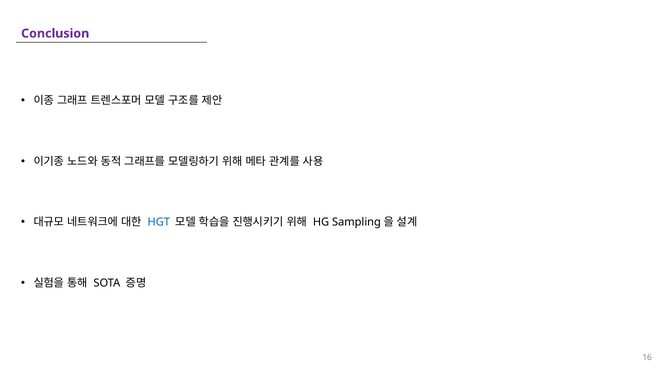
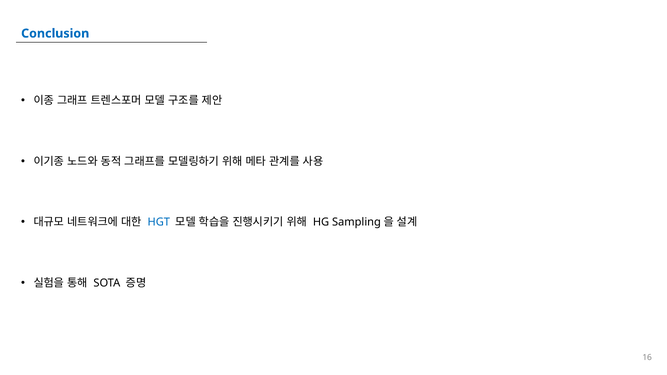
Conclusion colour: purple -> blue
